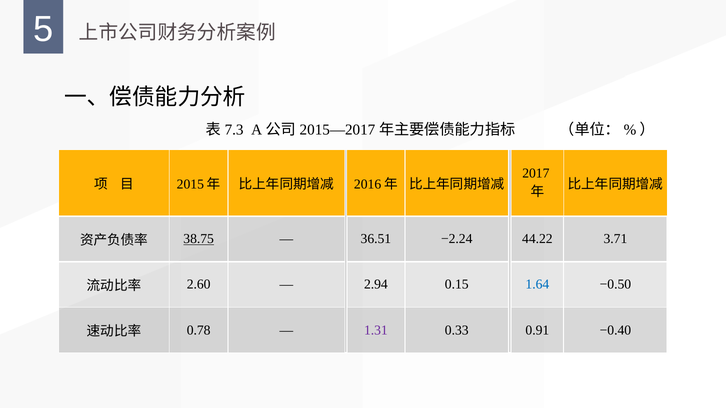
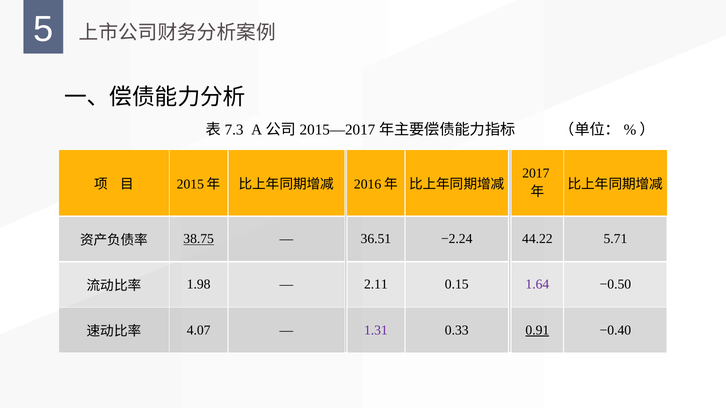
3.71: 3.71 -> 5.71
2.60: 2.60 -> 1.98
2.94: 2.94 -> 2.11
1.64 colour: blue -> purple
0.78: 0.78 -> 4.07
0.91 underline: none -> present
